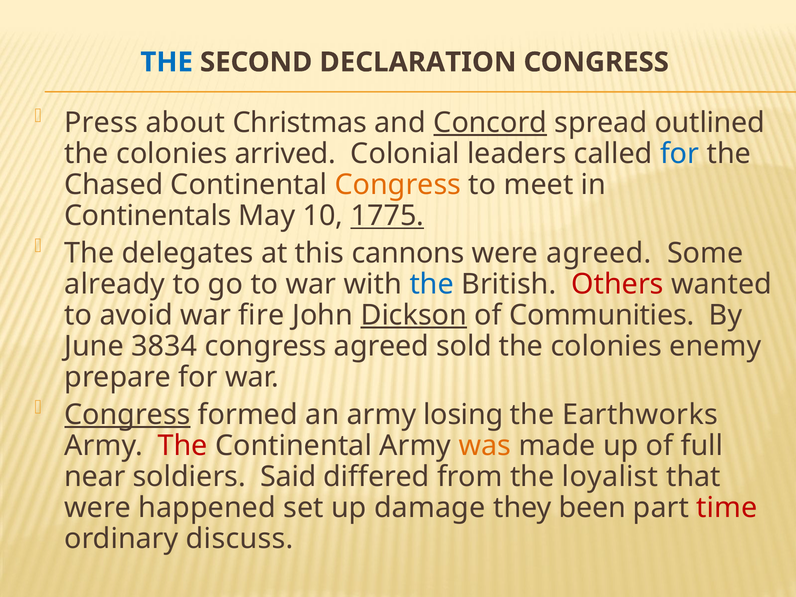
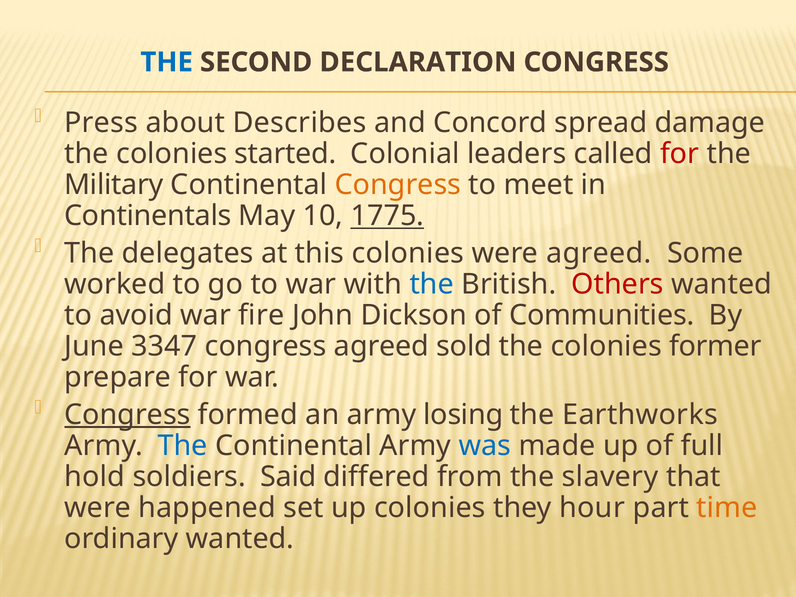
Christmas: Christmas -> Describes
Concord underline: present -> none
outlined: outlined -> damage
arrived: arrived -> started
for at (680, 154) colour: blue -> red
Chased: Chased -> Military
this cannons: cannons -> colonies
already: already -> worked
Dickson underline: present -> none
3834: 3834 -> 3347
enemy: enemy -> former
The at (183, 446) colour: red -> blue
was colour: orange -> blue
near: near -> hold
loyalist: loyalist -> slavery
up damage: damage -> colonies
been: been -> hour
time colour: red -> orange
ordinary discuss: discuss -> wanted
